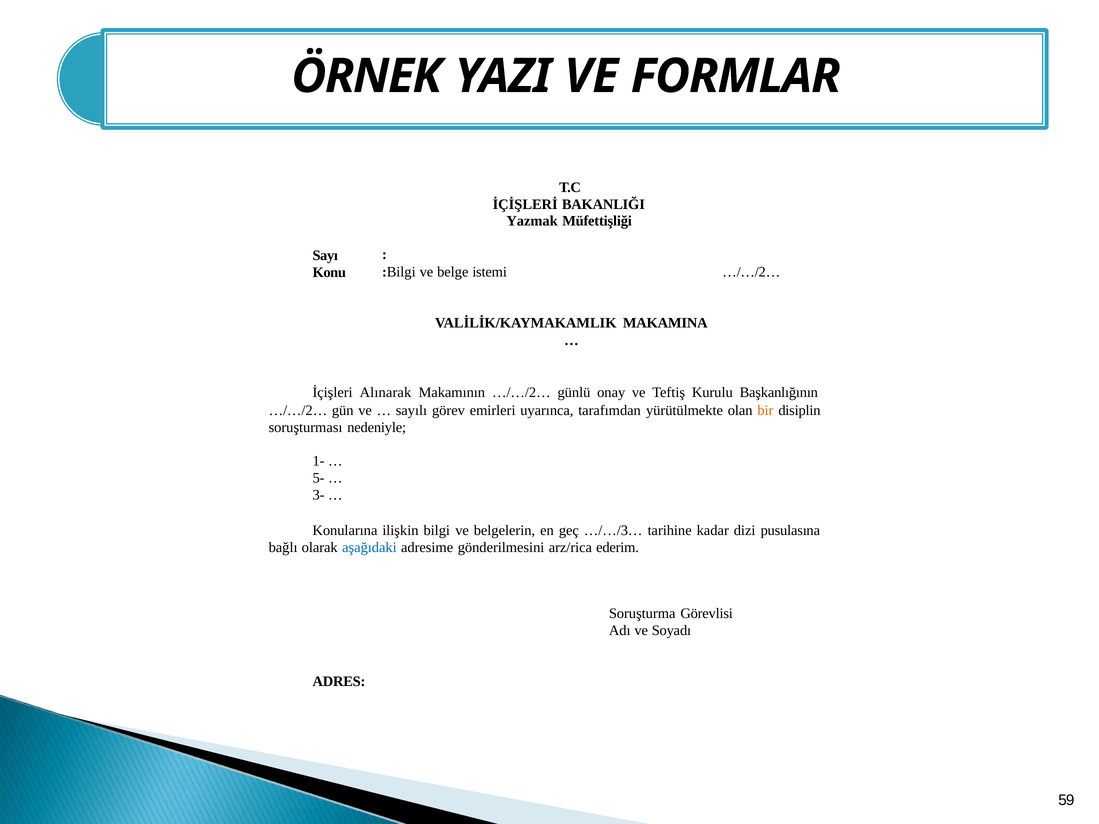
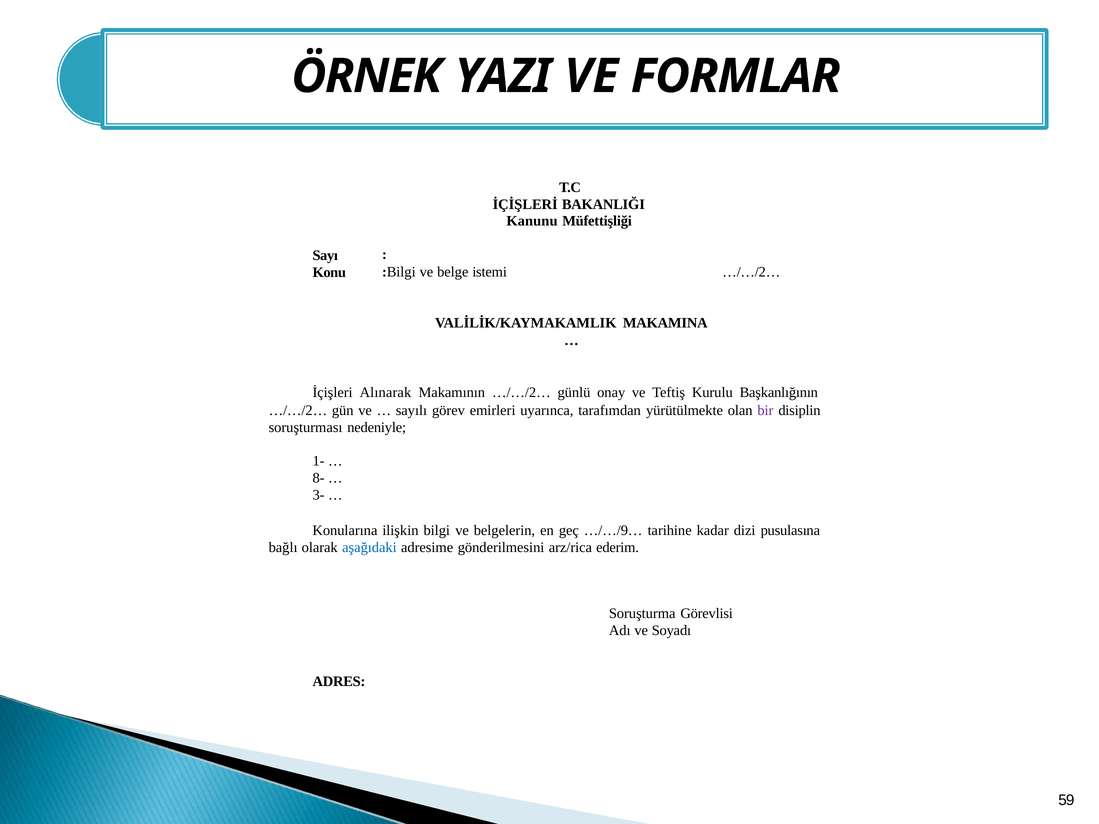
Yazmak: Yazmak -> Kanunu
bir colour: orange -> purple
5-: 5- -> 8-
…/…/3…: …/…/3… -> …/…/9…
